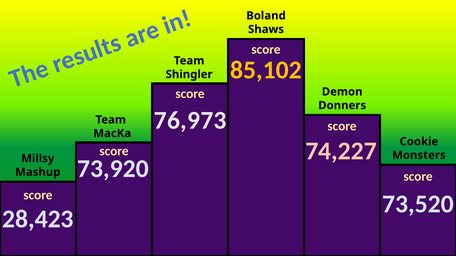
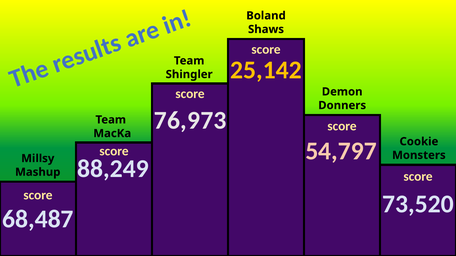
85,102: 85,102 -> 25,142
74,227: 74,227 -> 54,797
73,920: 73,920 -> 88,249
28,423: 28,423 -> 68,487
